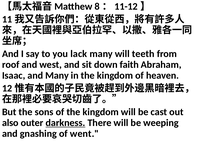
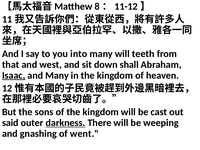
lack: lack -> into
roof: roof -> that
faith: faith -> shall
Isaac underline: none -> present
also: also -> said
